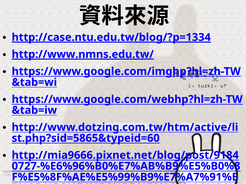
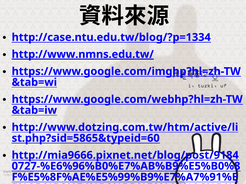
http://case.ntu.edu.tw/blog/?p=1334 underline: present -> none
